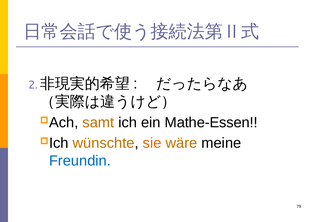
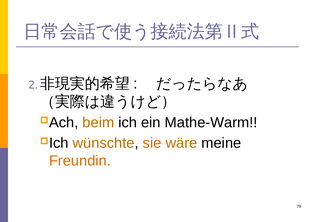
samt: samt -> beim
Mathe-Essen: Mathe-Essen -> Mathe-Warm
Freundin colour: blue -> orange
